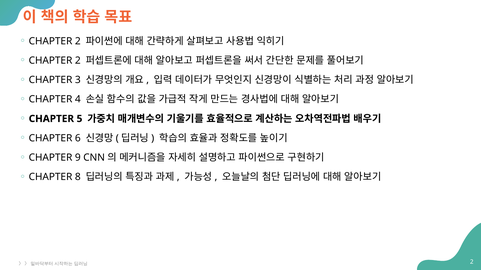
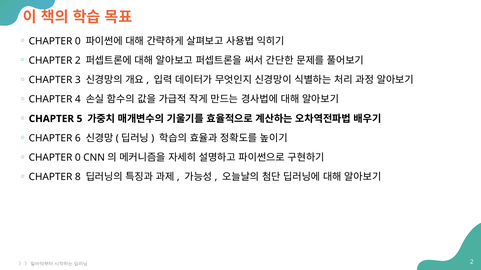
2 at (78, 41): 2 -> 0
9 at (78, 158): 9 -> 0
